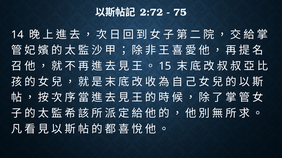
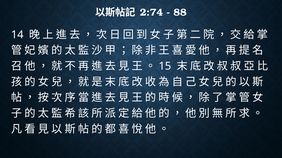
2:72: 2:72 -> 2:74
75: 75 -> 88
